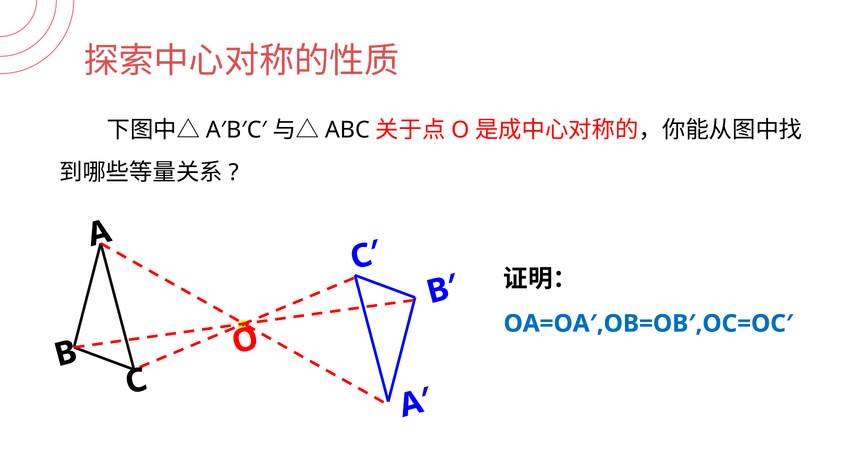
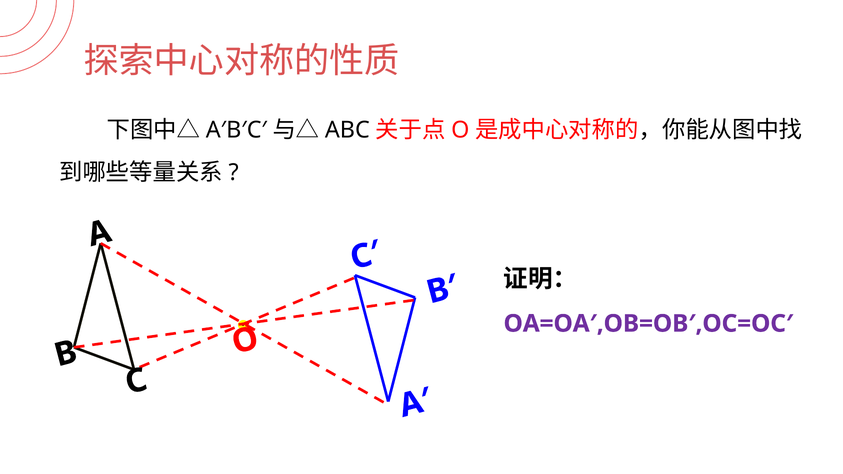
OA=OA′,OB=OB′,OC=OC′ colour: blue -> purple
